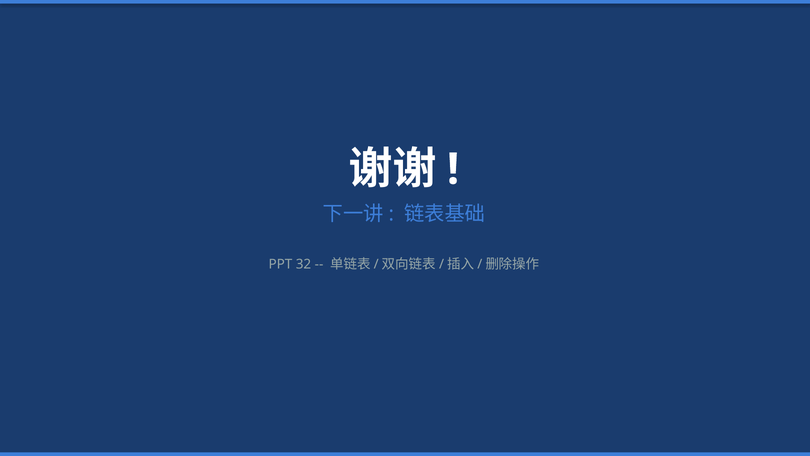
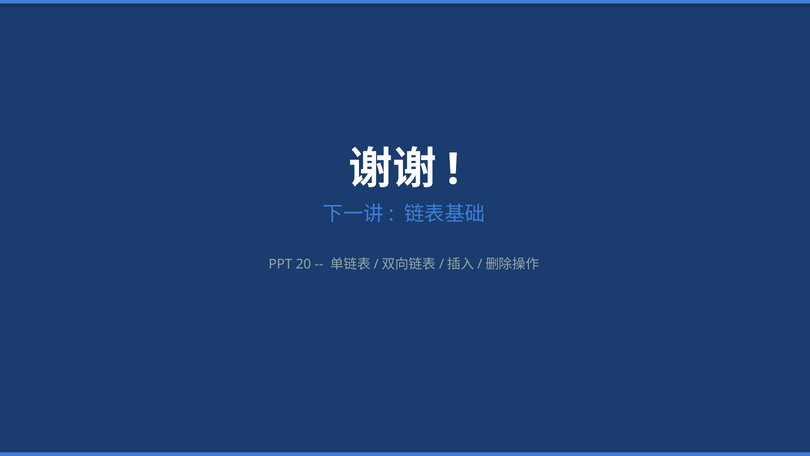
32: 32 -> 20
